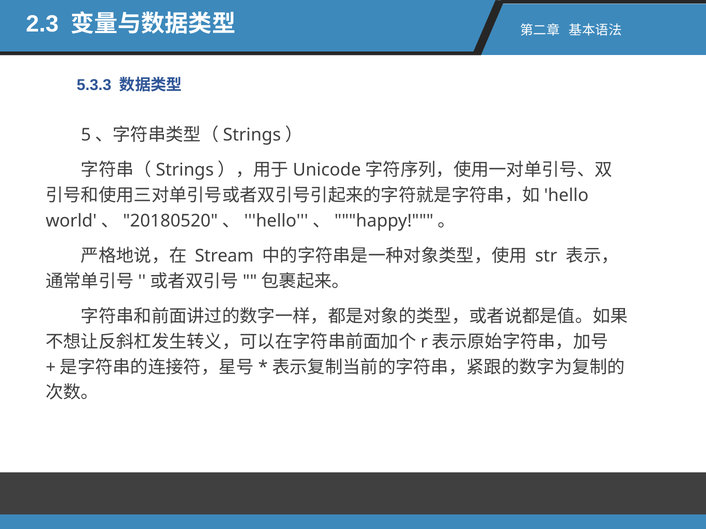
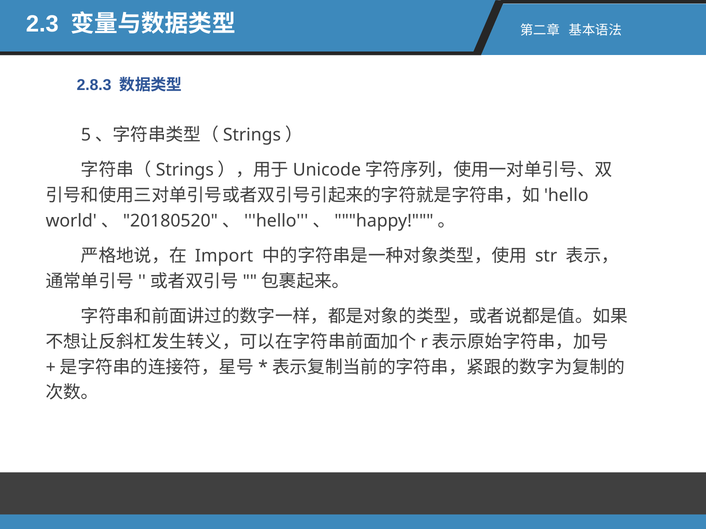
5.3.3: 5.3.3 -> 2.8.3
Stream: Stream -> Import
